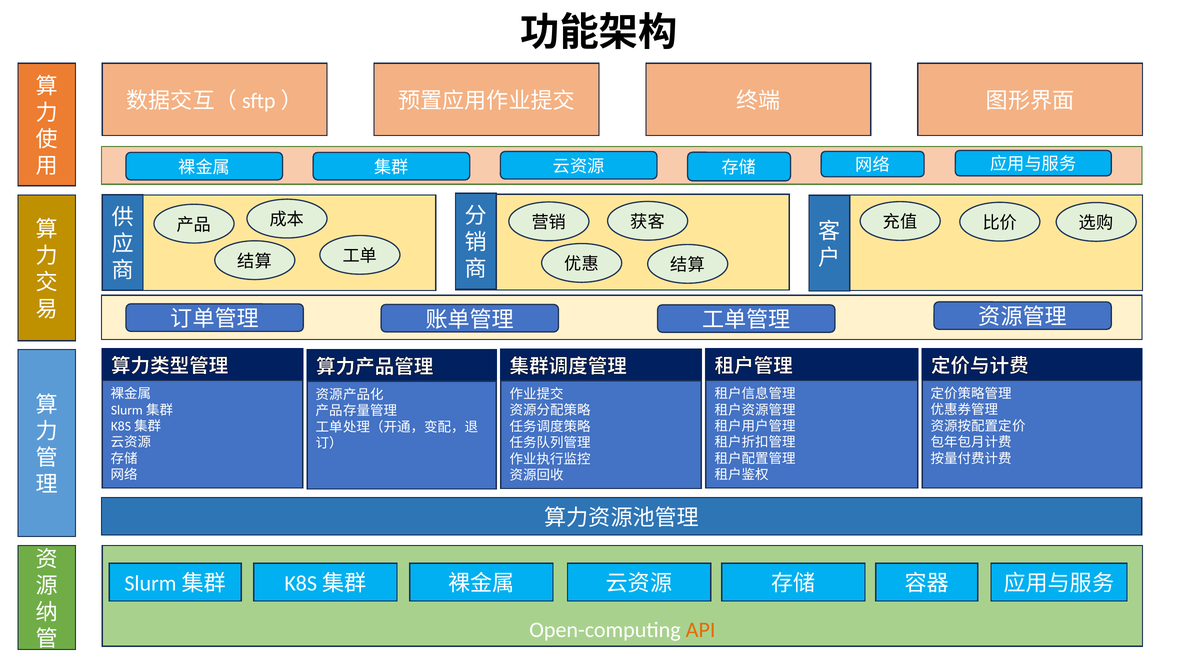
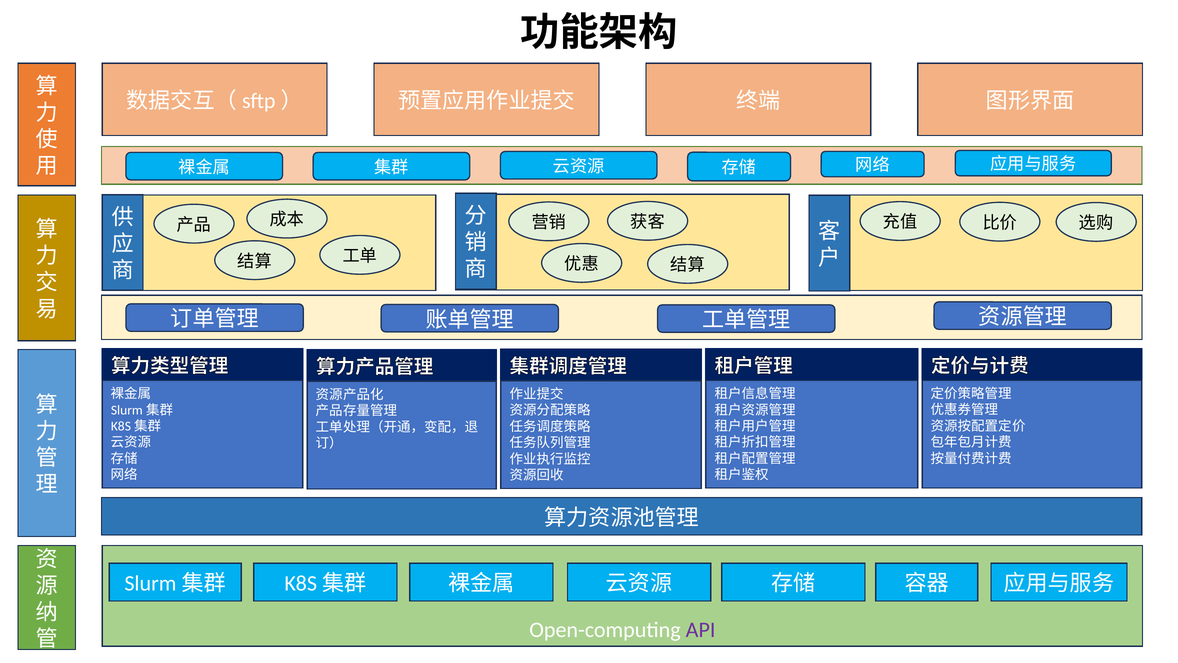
API colour: orange -> purple
